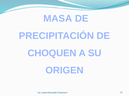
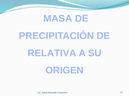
CHOQUEN: CHOQUEN -> RELATIVA
